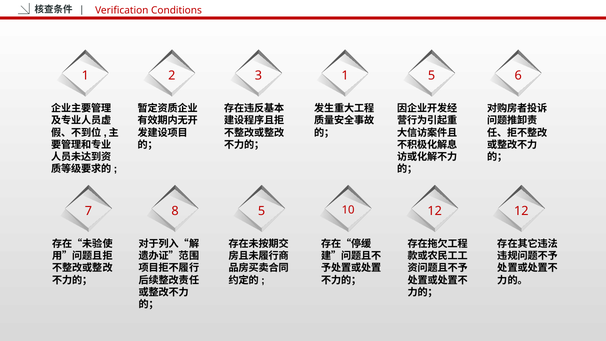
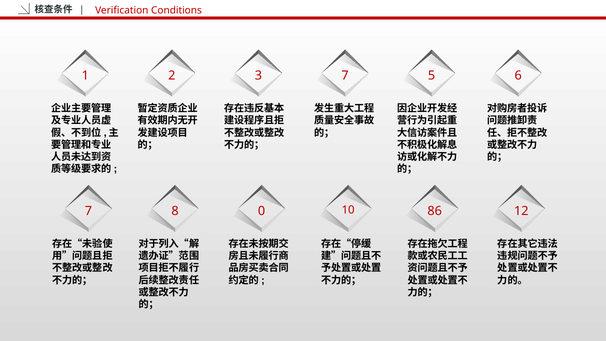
3 1: 1 -> 7
8 5: 5 -> 0
10 12: 12 -> 86
